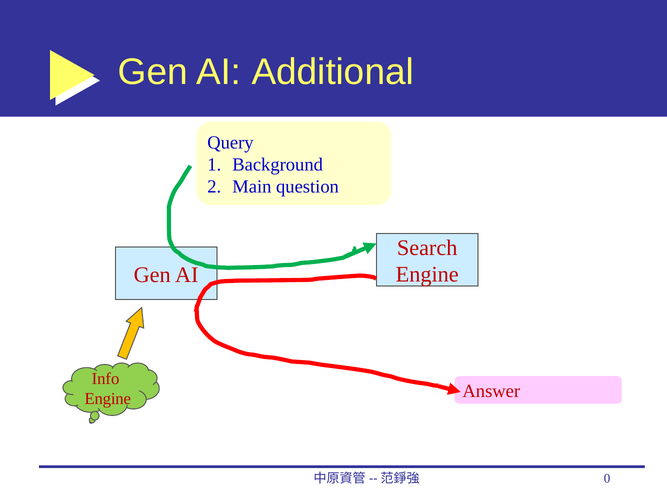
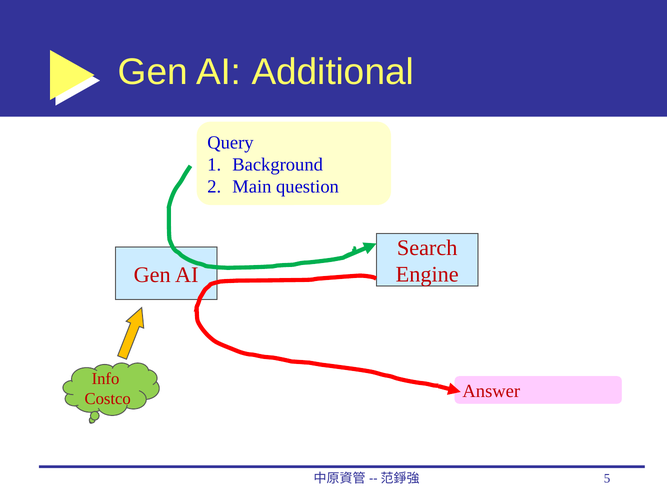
Engine at (108, 399): Engine -> Costco
0: 0 -> 5
